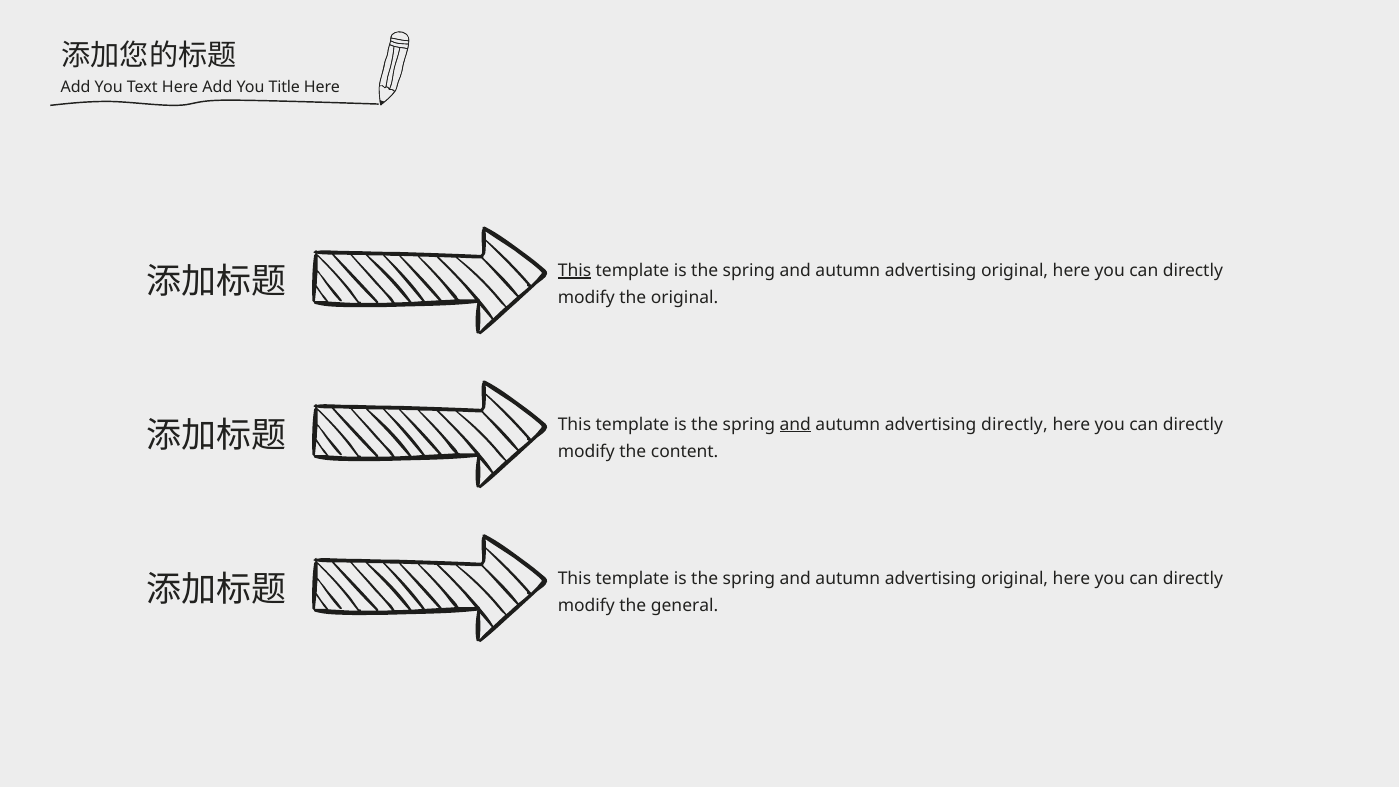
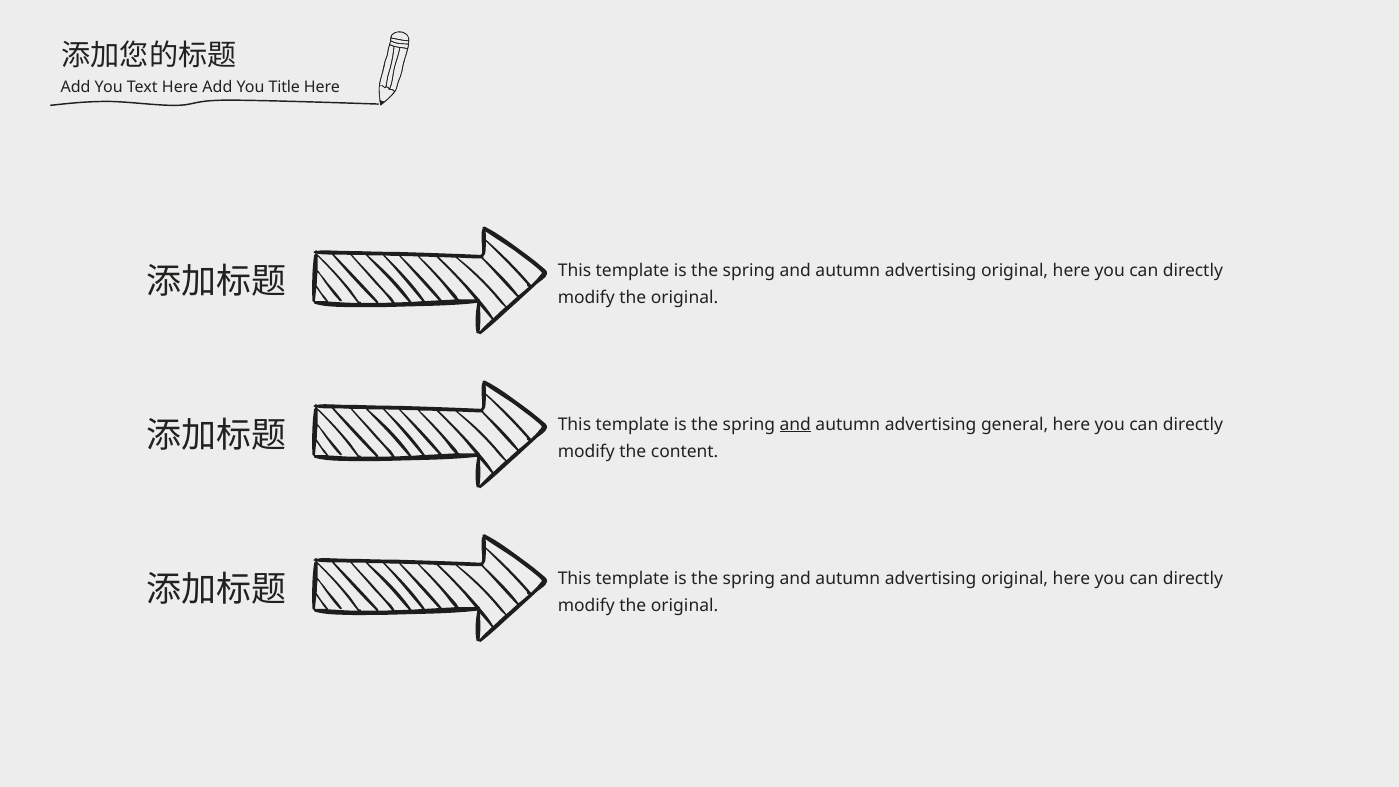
This at (574, 270) underline: present -> none
advertising directly: directly -> general
general at (685, 606): general -> original
